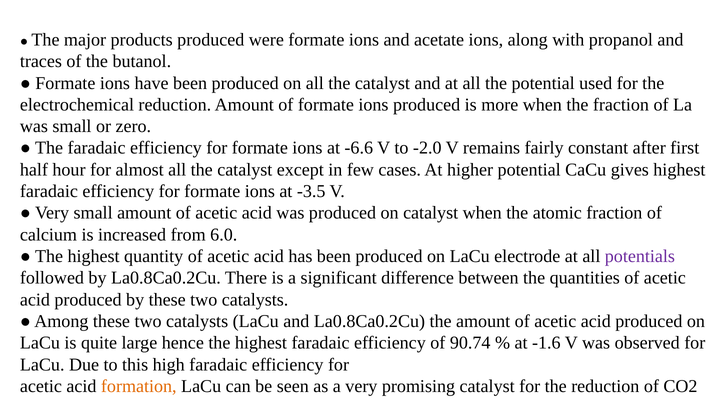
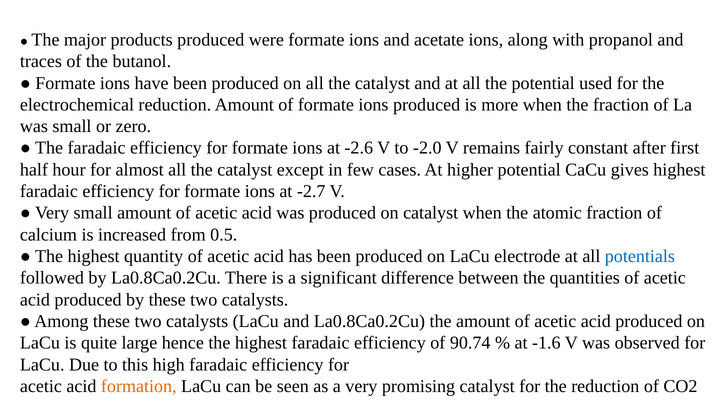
-6.6: -6.6 -> -2.6
-3.5: -3.5 -> -2.7
6.0: 6.0 -> 0.5
potentials colour: purple -> blue
